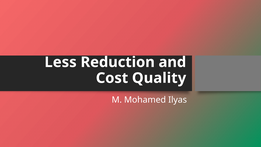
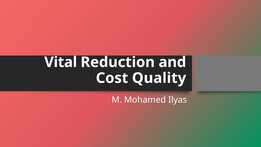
Less: Less -> Vital
